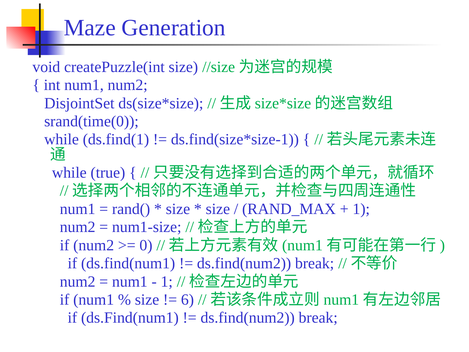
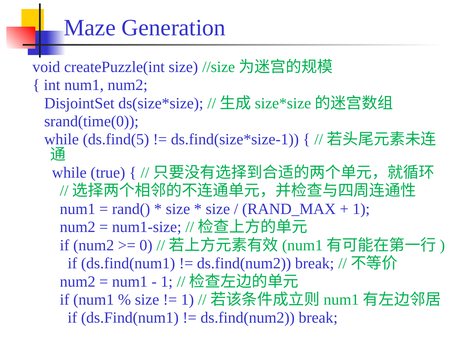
ds.find(1: ds.find(1 -> ds.find(5
6 at (188, 299): 6 -> 1
